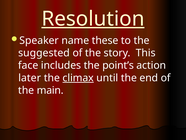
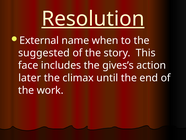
Speaker: Speaker -> External
these: these -> when
point’s: point’s -> gives’s
climax underline: present -> none
main: main -> work
